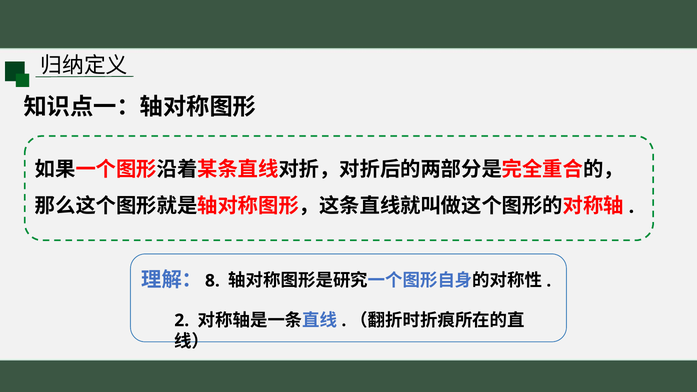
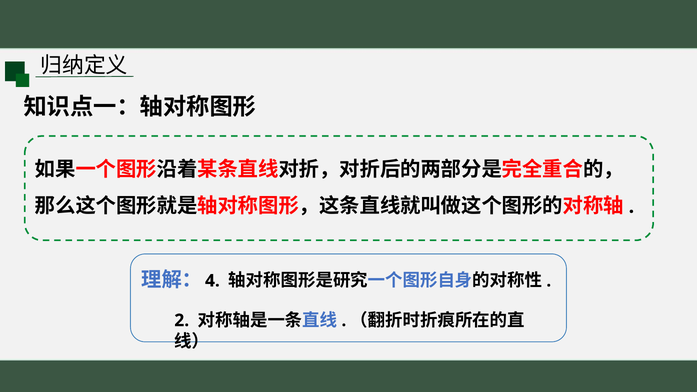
8: 8 -> 4
